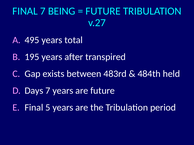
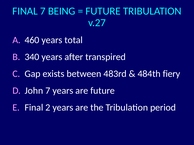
495: 495 -> 460
195: 195 -> 340
held: held -> fiery
Days: Days -> John
5: 5 -> 2
